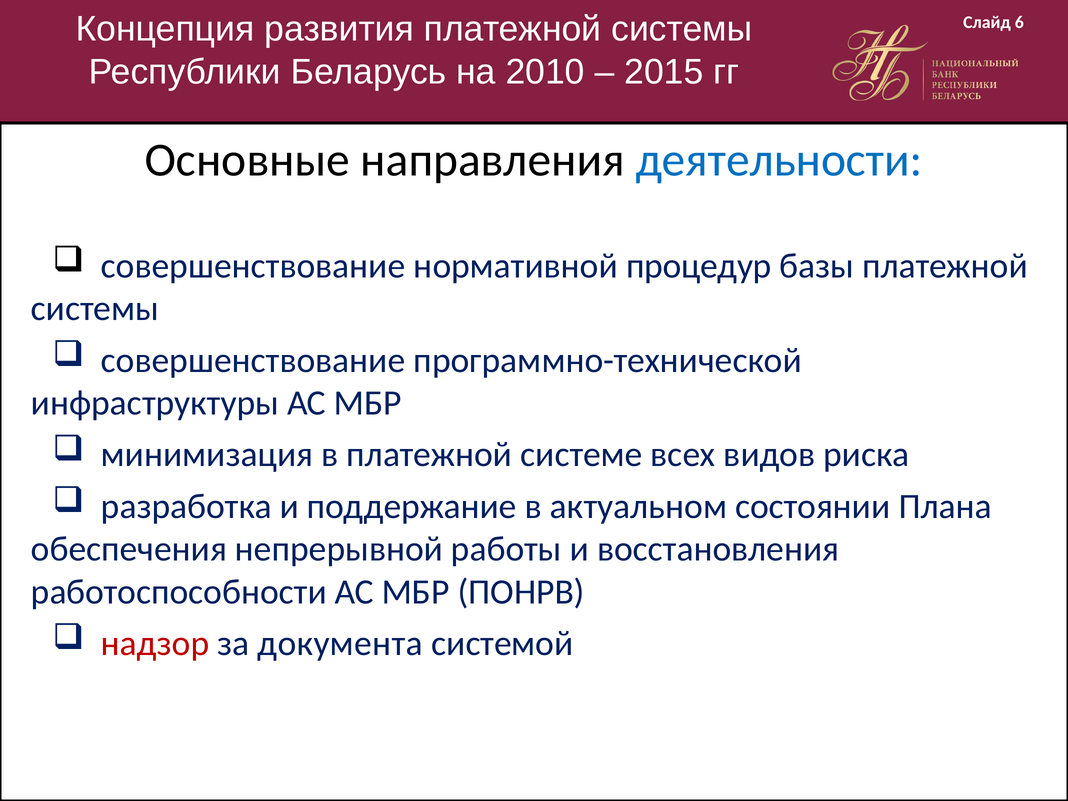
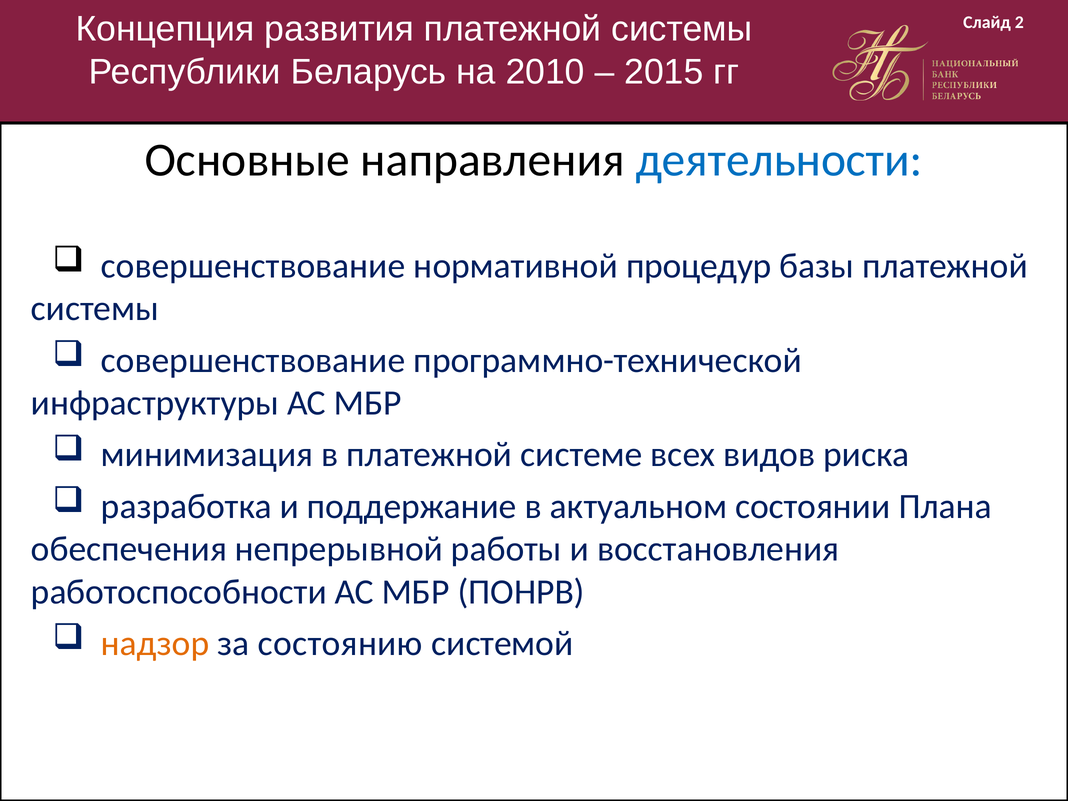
6: 6 -> 2
надзор colour: red -> orange
документа: документа -> состоянию
